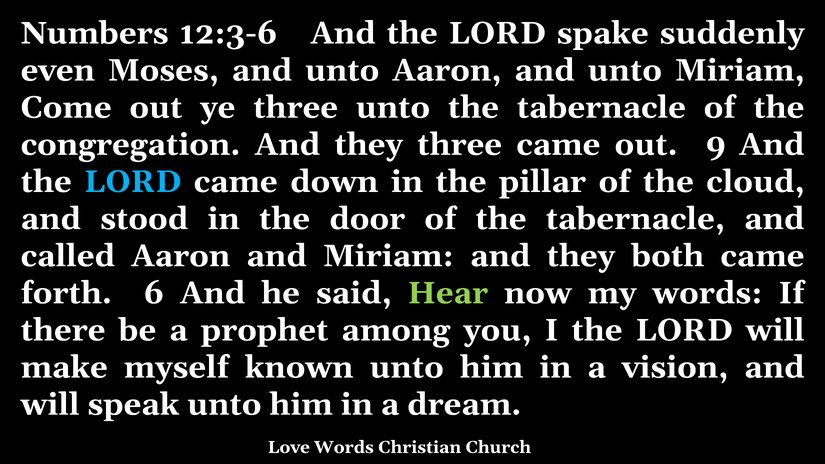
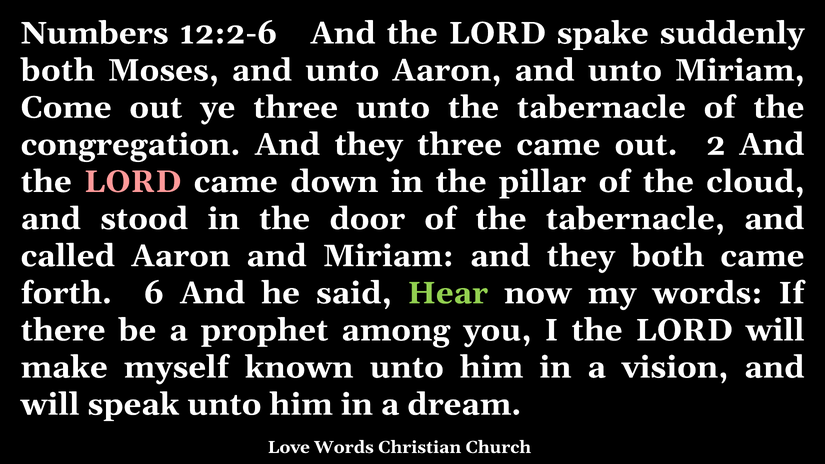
12:3-6: 12:3-6 -> 12:2-6
even at (58, 70): even -> both
9: 9 -> 2
LORD at (133, 182) colour: light blue -> pink
